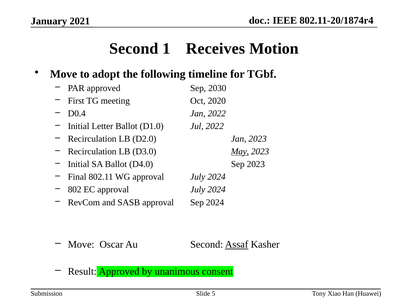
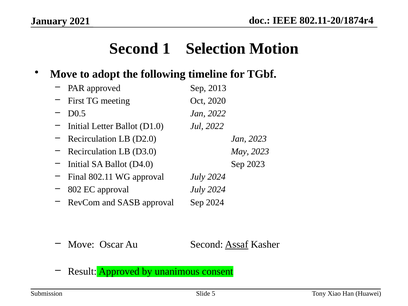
Receives: Receives -> Selection
2030: 2030 -> 2013
D0.4: D0.4 -> D0.5
May underline: present -> none
